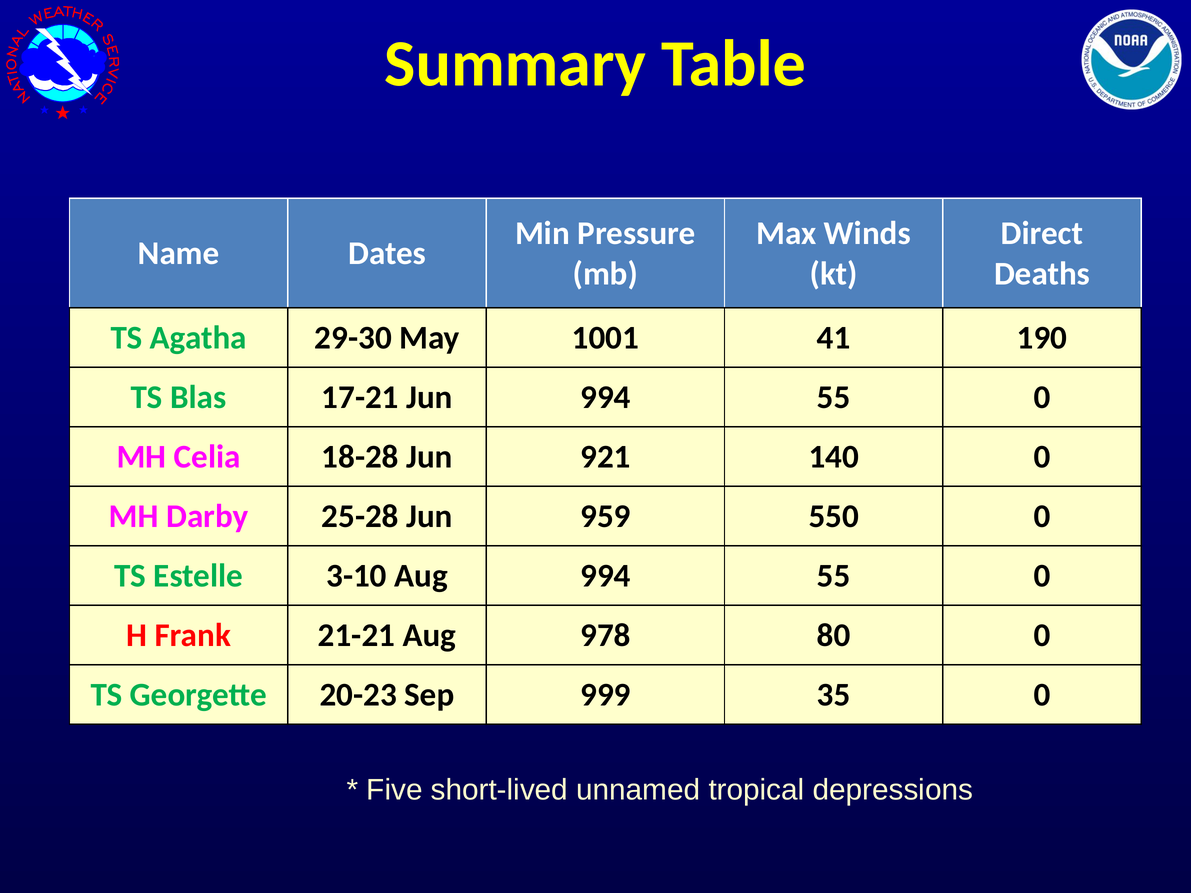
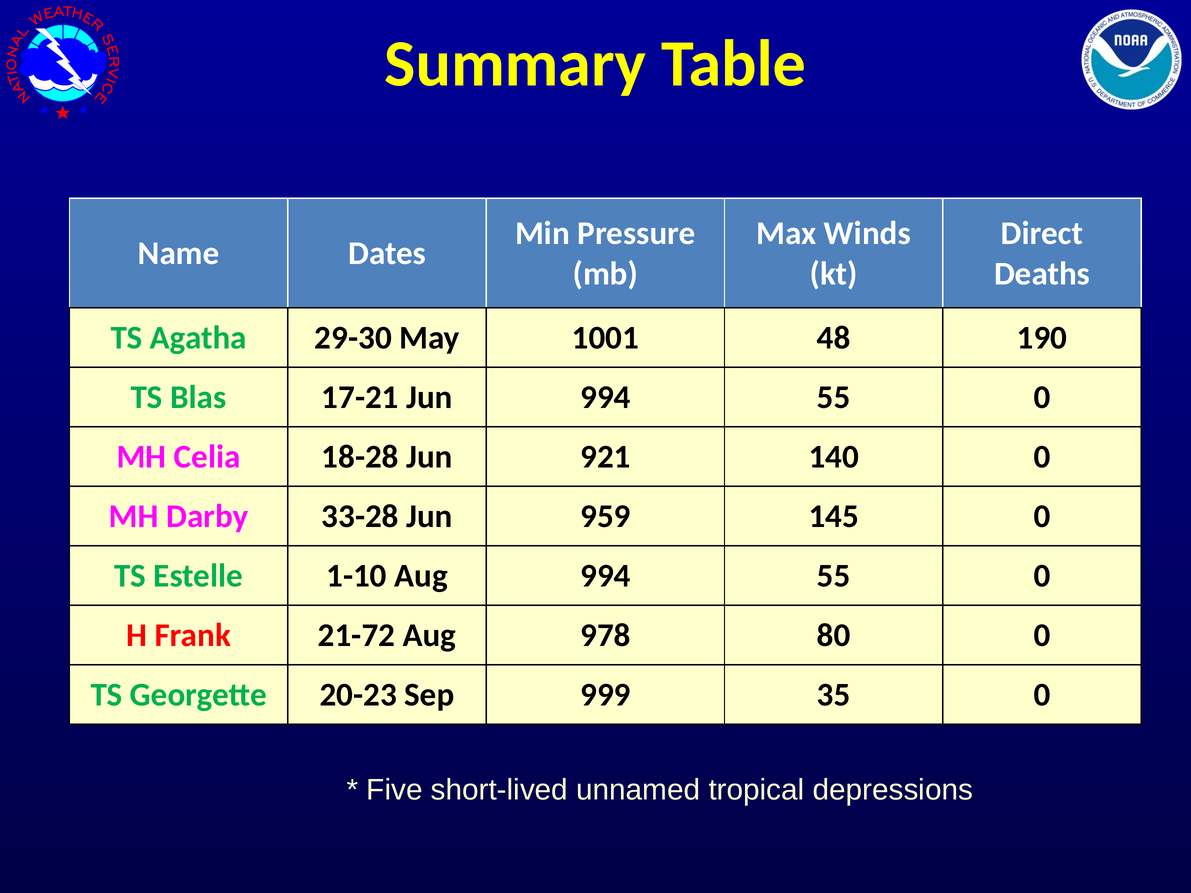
41: 41 -> 48
25-28: 25-28 -> 33-28
550: 550 -> 145
3-10: 3-10 -> 1-10
21-21: 21-21 -> 21-72
